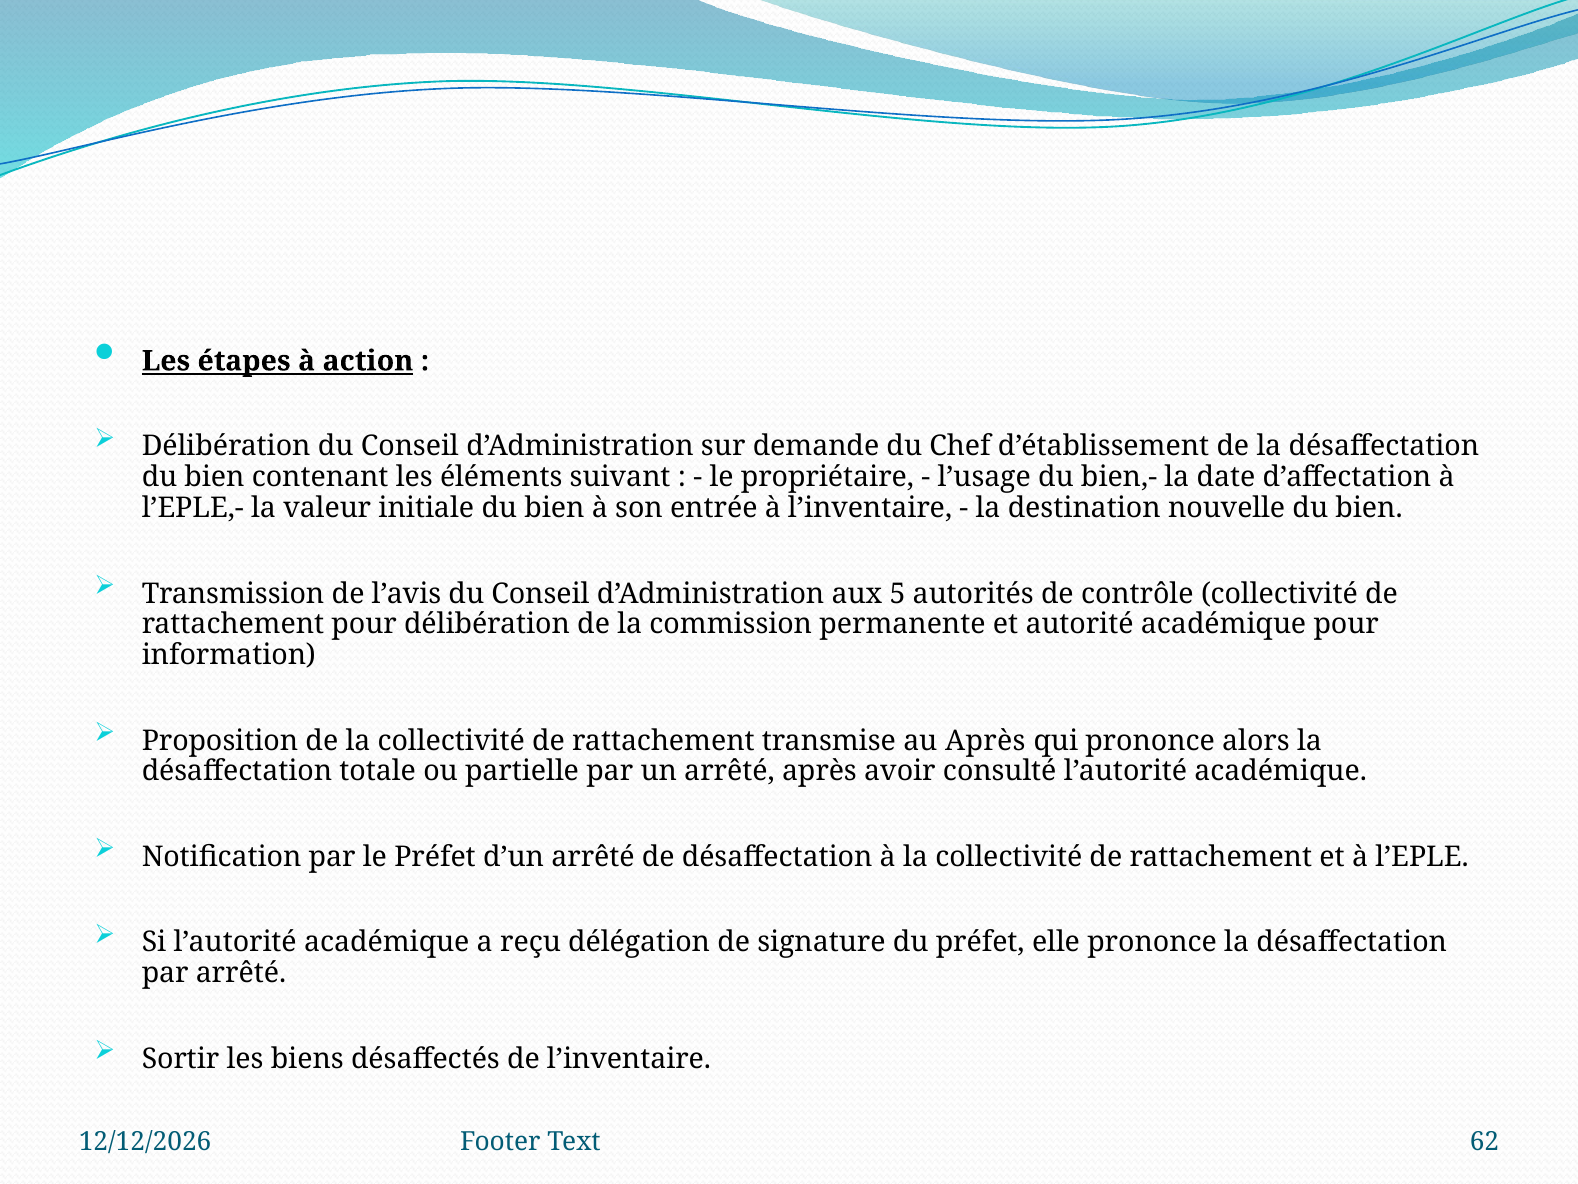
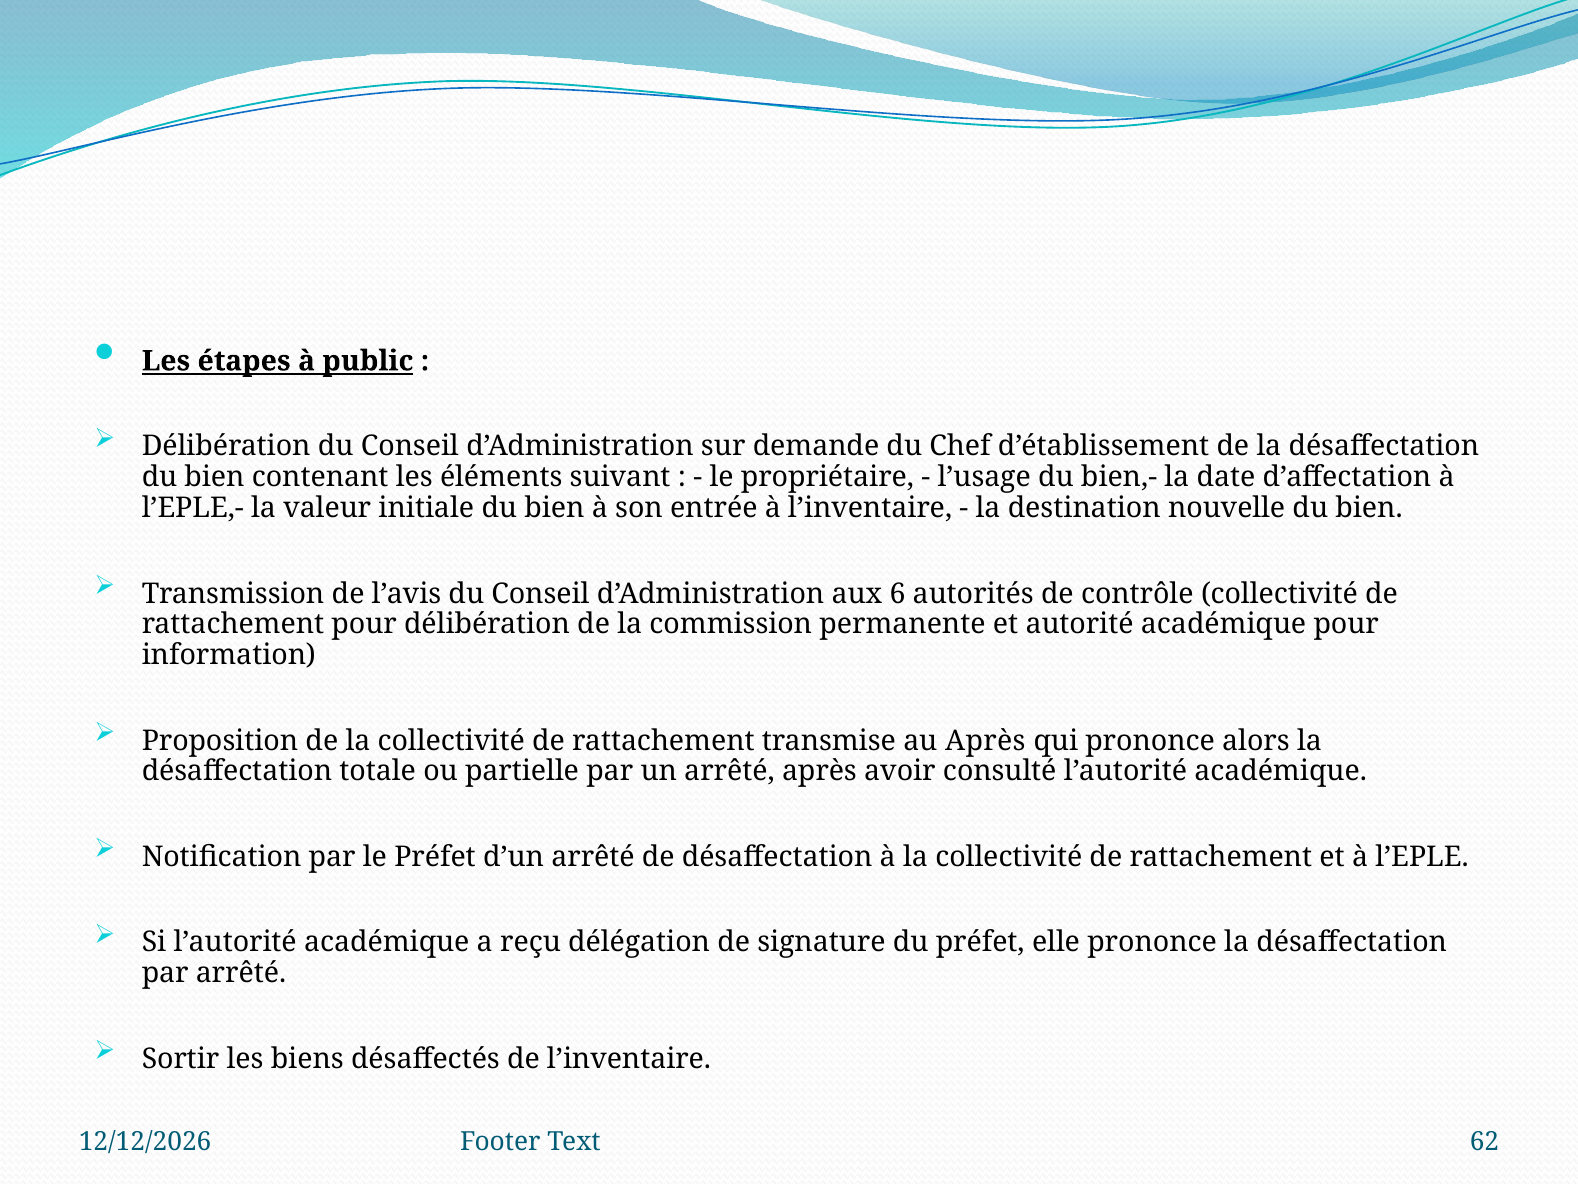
action: action -> public
5: 5 -> 6
